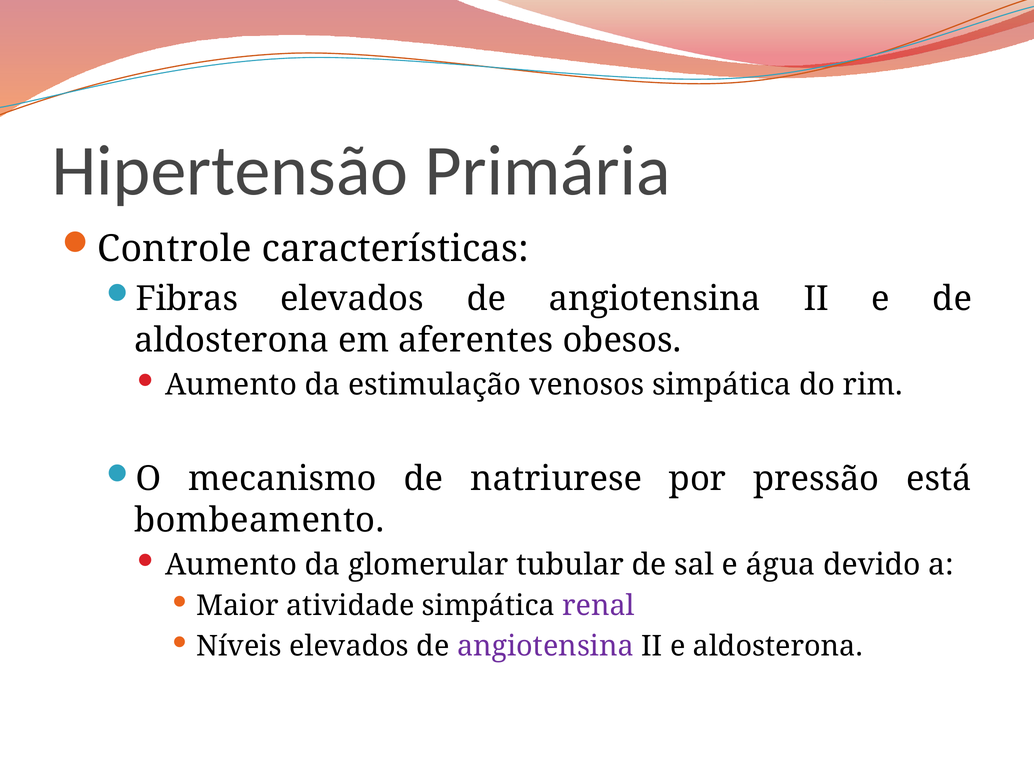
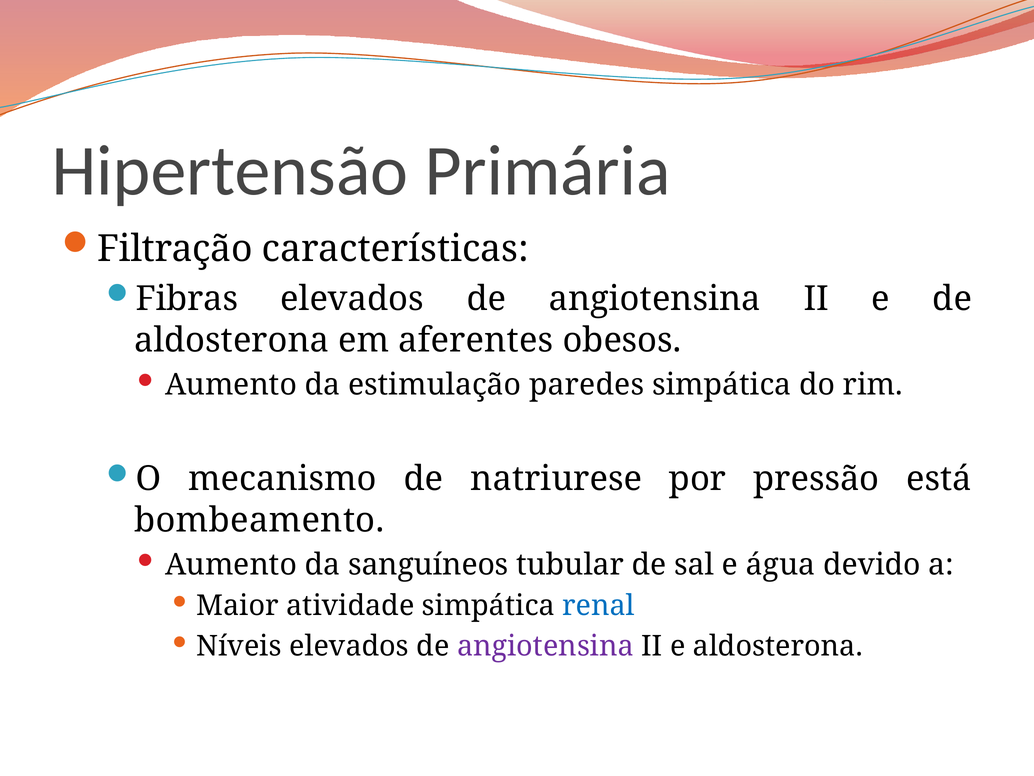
Controle: Controle -> Filtração
venosos: venosos -> paredes
glomerular: glomerular -> sanguíneos
renal colour: purple -> blue
